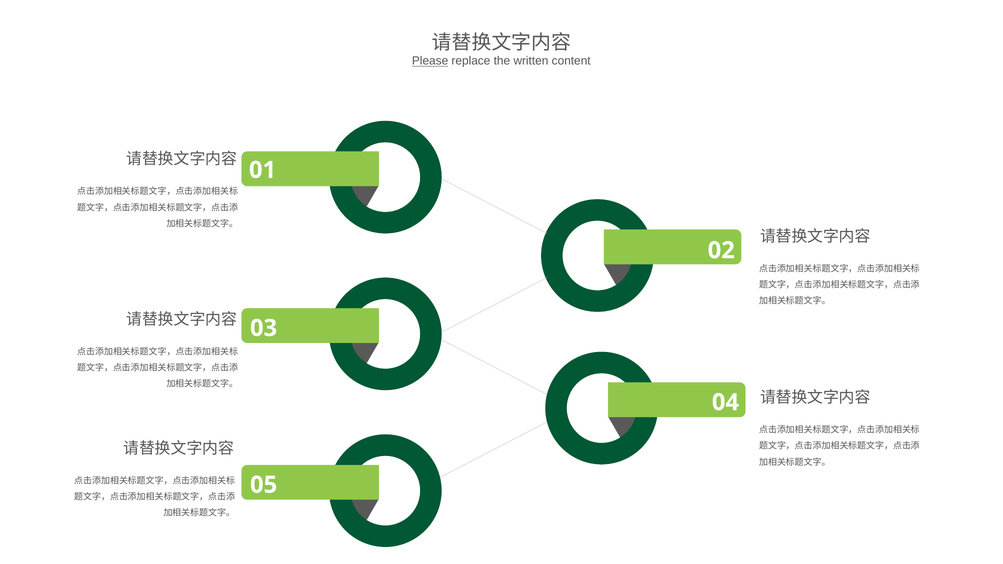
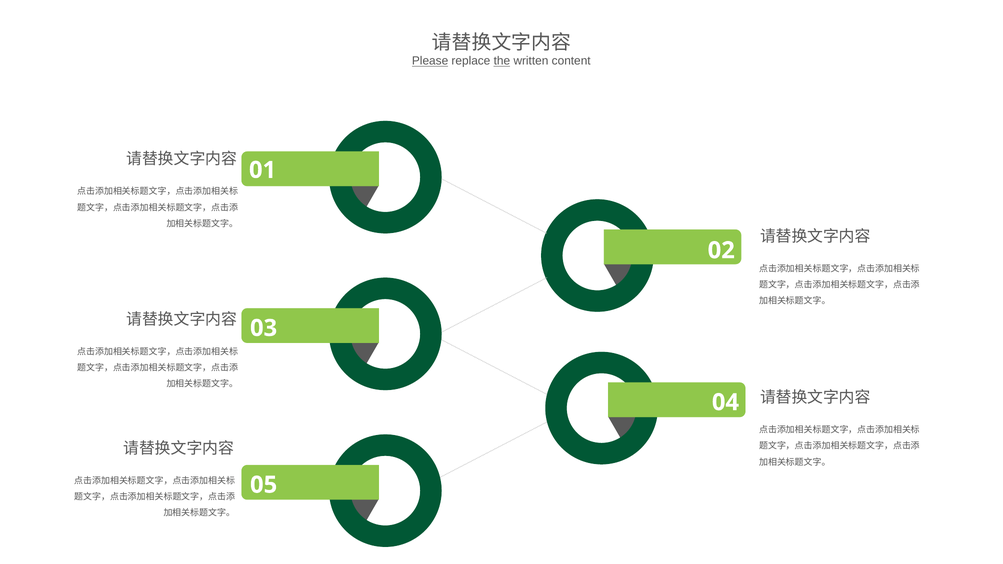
the underline: none -> present
